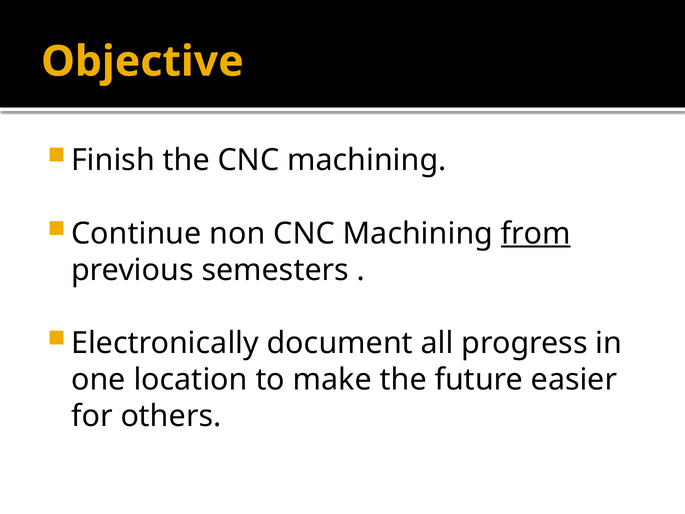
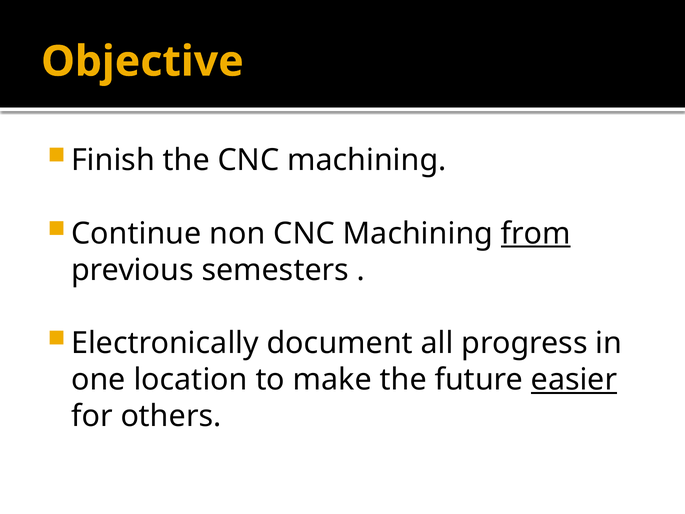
easier underline: none -> present
